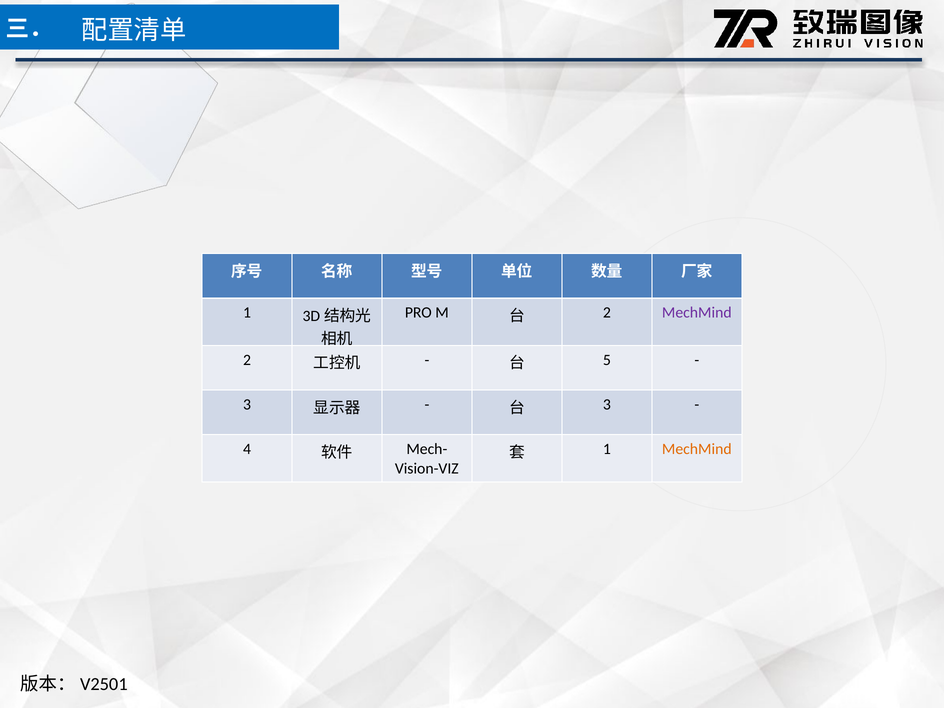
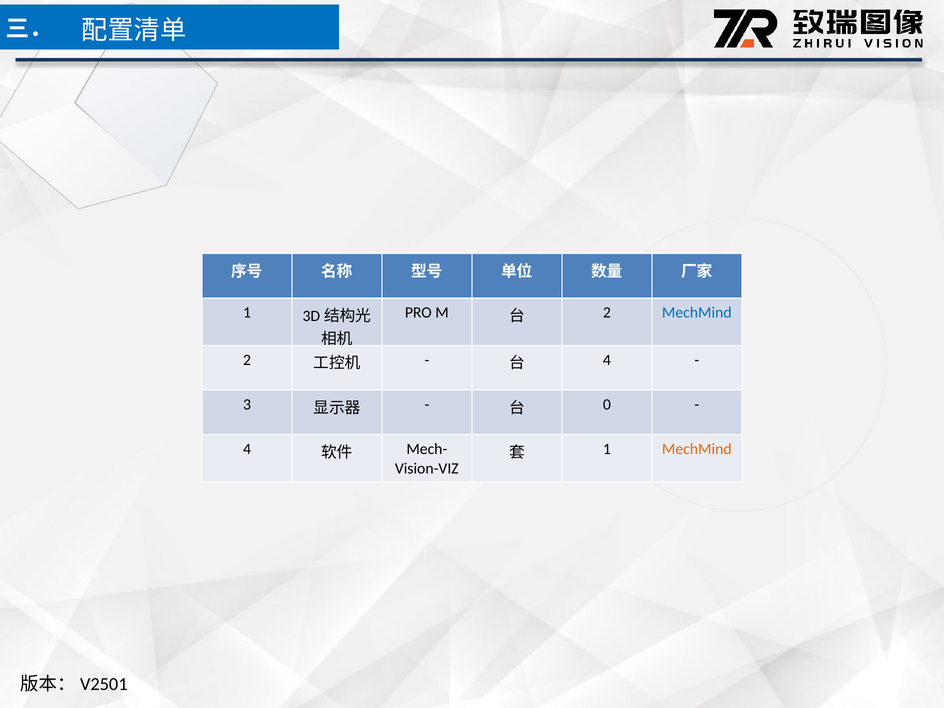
MechMind at (697, 313) colour: purple -> blue
5 at (607, 360): 5 -> 4
3 at (607, 405): 3 -> 0
